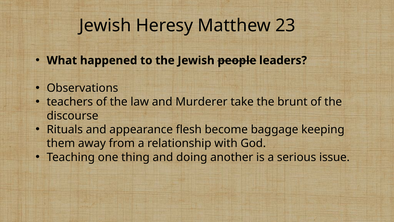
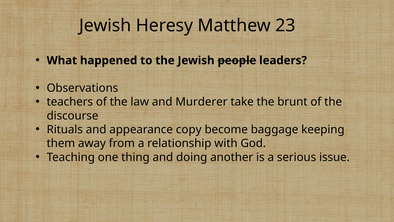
flesh: flesh -> copy
